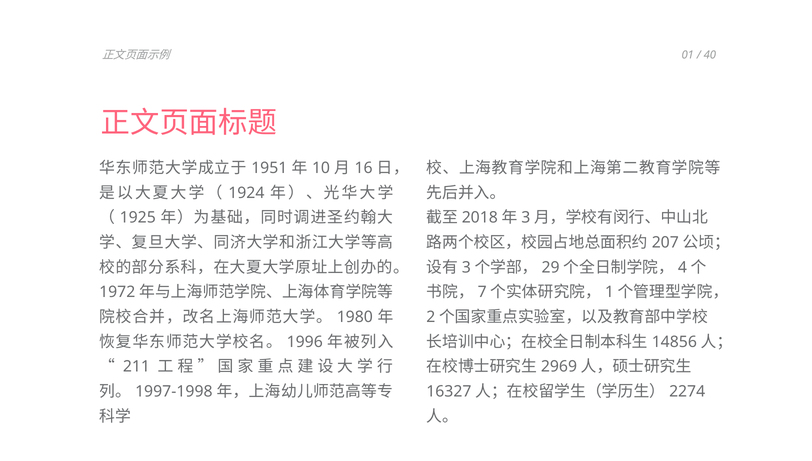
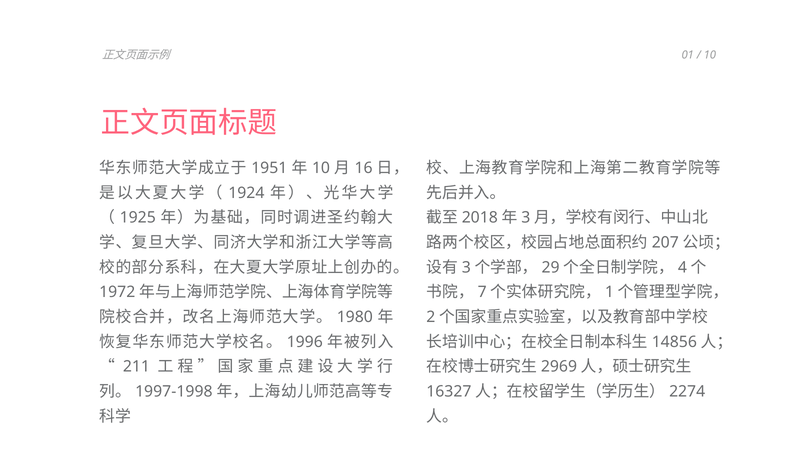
40 at (710, 55): 40 -> 10
